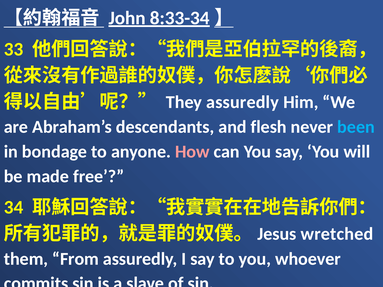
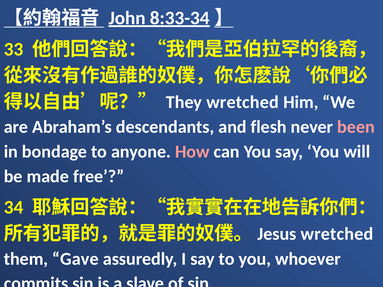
They assuredly: assuredly -> wretched
been colour: light blue -> pink
From: From -> Gave
